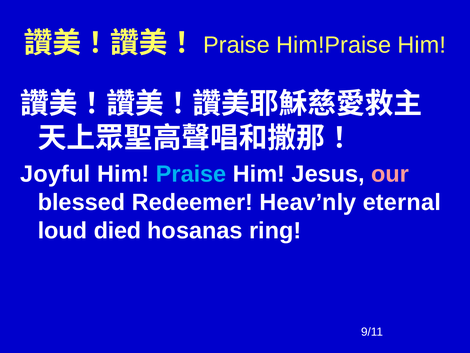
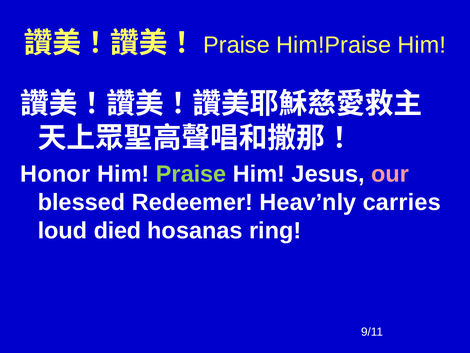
Joyful: Joyful -> Honor
Praise at (191, 174) colour: light blue -> light green
eternal: eternal -> carries
